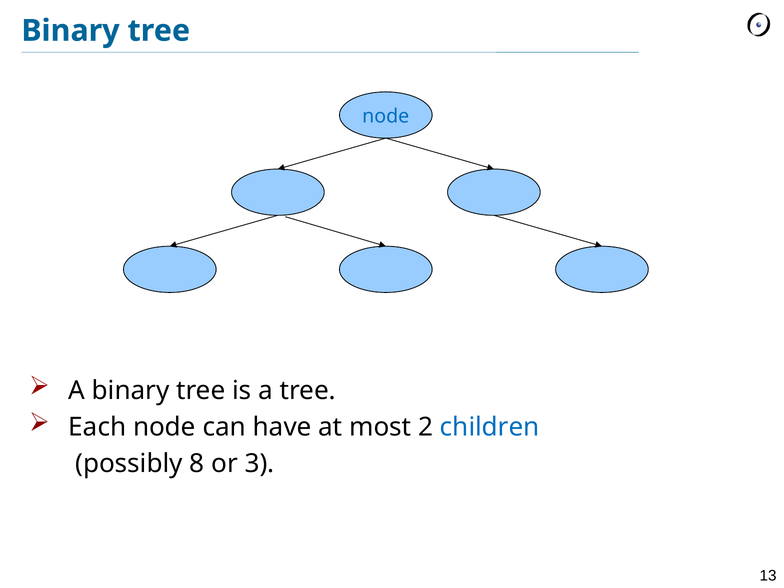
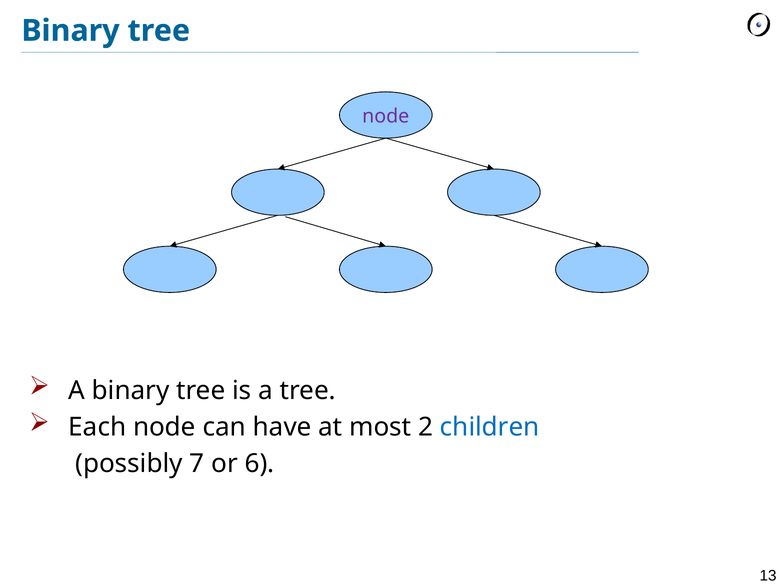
node at (386, 116) colour: blue -> purple
8: 8 -> 7
3: 3 -> 6
